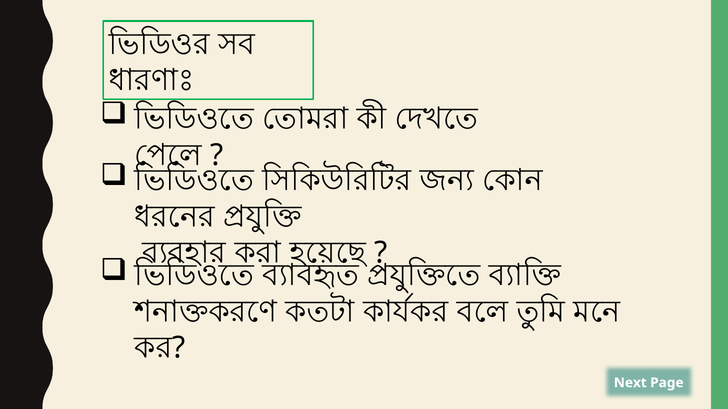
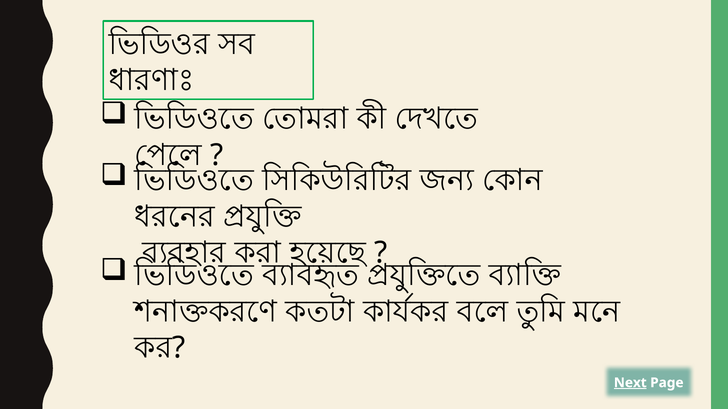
Next underline: none -> present
